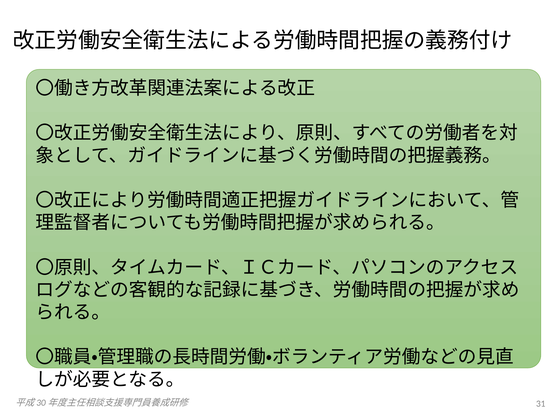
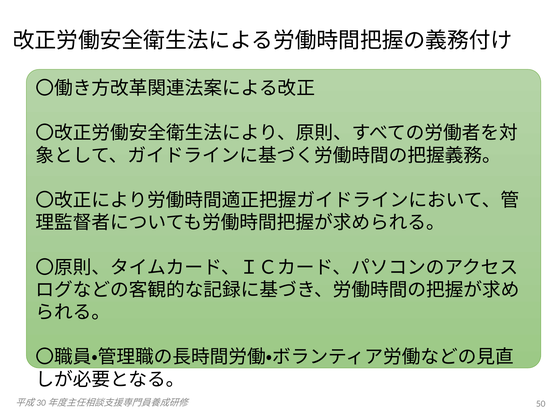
31: 31 -> 50
